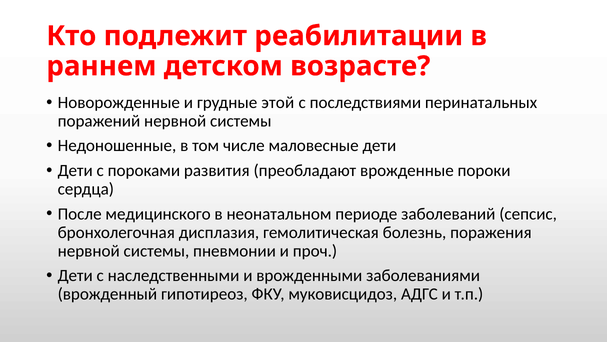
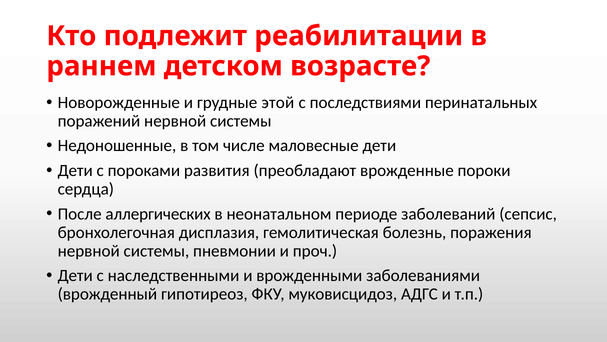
медицинского: медицинского -> аллергических
